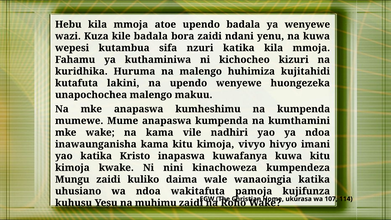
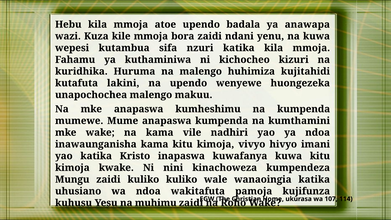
ya wenyewe: wenyewe -> anawapa
kile badala: badala -> mmoja
kuliko daima: daima -> kuliko
